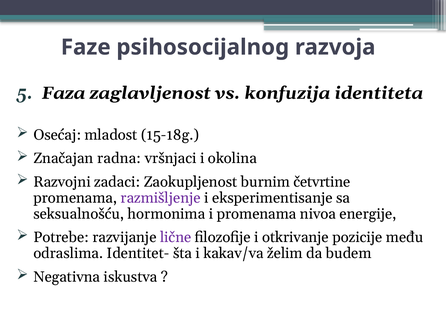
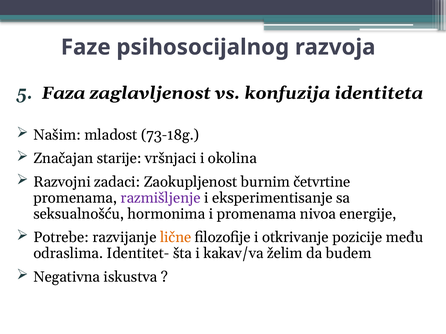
Osećaj: Osećaj -> Našim
15-18g: 15-18g -> 73-18g
radna: radna -> starije
lične colour: purple -> orange
